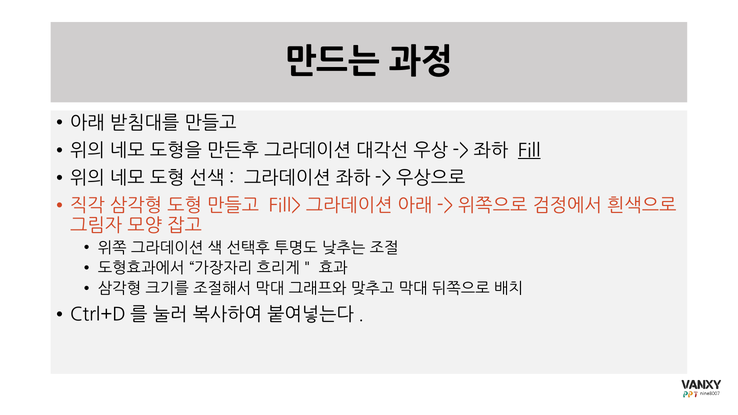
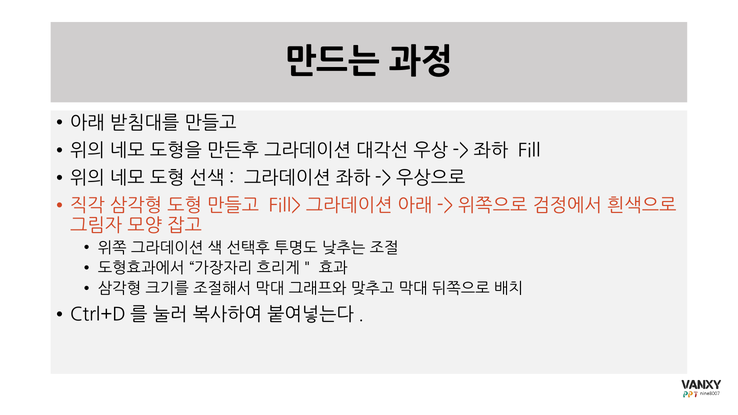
Fill underline: present -> none
